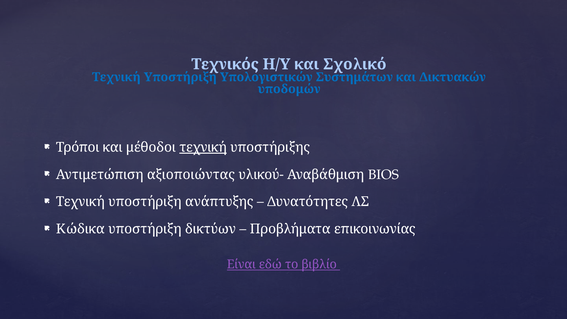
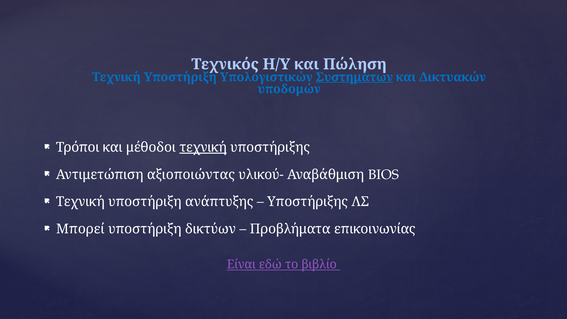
Σχολικό: Σχολικό -> Πώληση
Συστημάτων underline: none -> present
Δυνατότητες at (308, 202): Δυνατότητες -> Υποστήριξης
Κώδικα: Κώδικα -> Μπορεί
